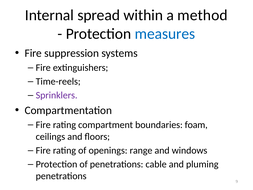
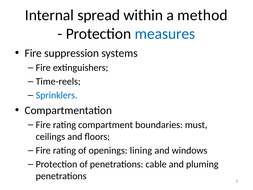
Sprinklers colour: purple -> blue
foam: foam -> must
range: range -> lining
